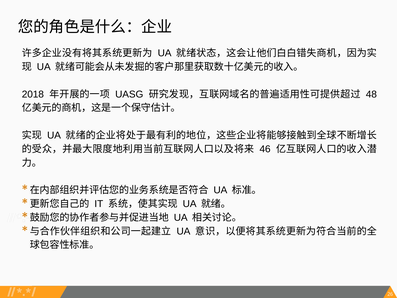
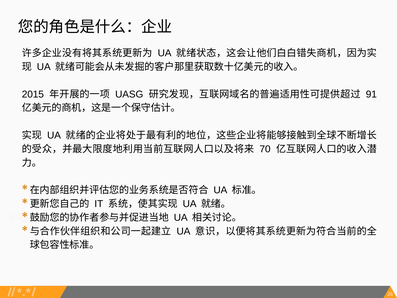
2018: 2018 -> 2015
48: 48 -> 91
46: 46 -> 70
